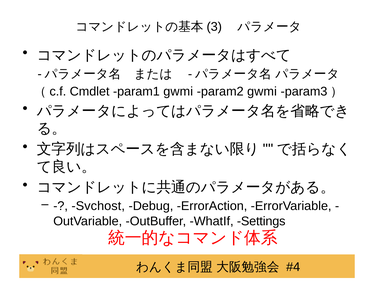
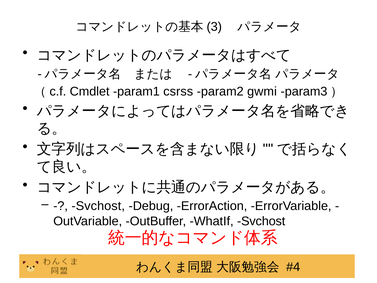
param1 gwmi: gwmi -> csrss
WhatIf Settings: Settings -> Svchost
